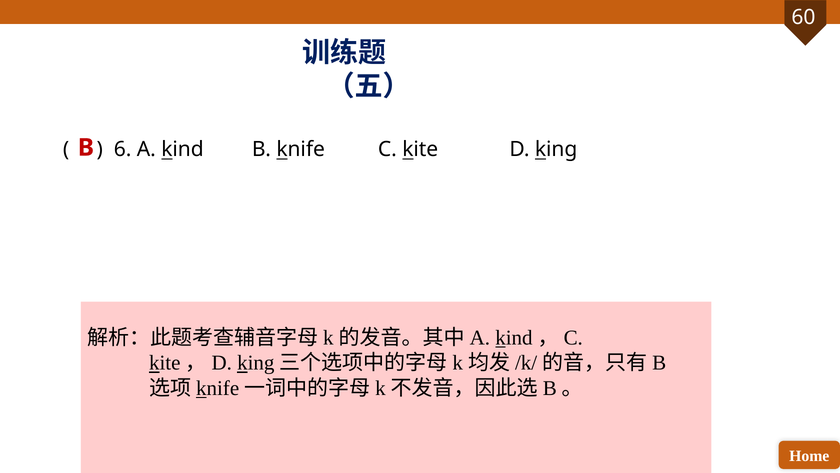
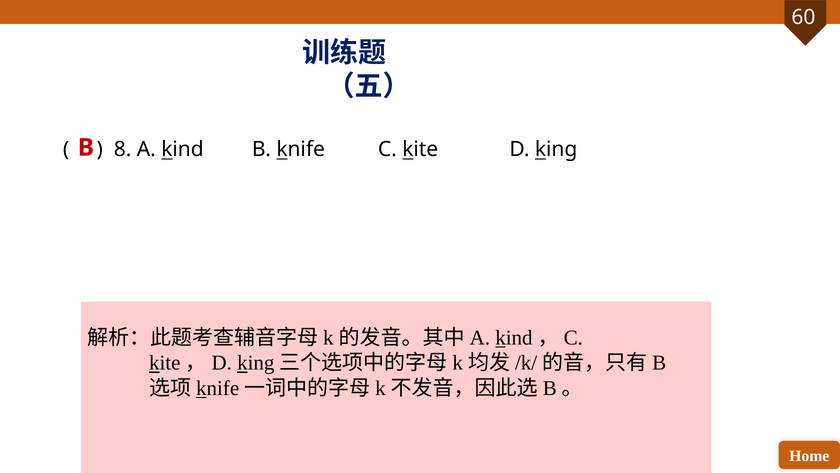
6: 6 -> 8
